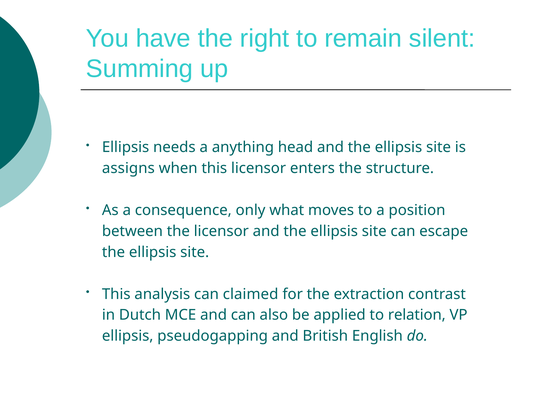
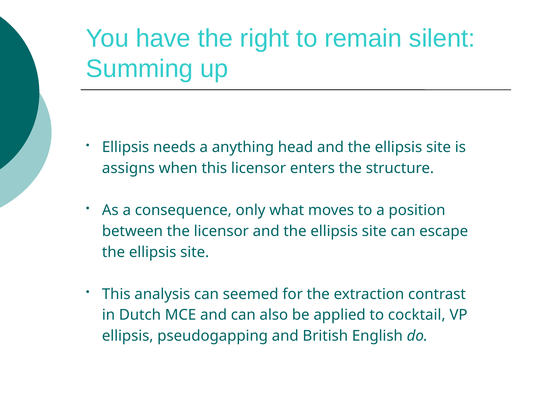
claimed: claimed -> seemed
relation: relation -> cocktail
